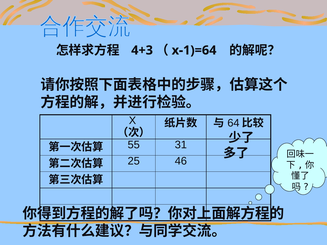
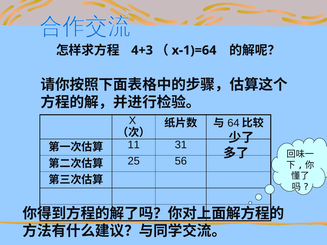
55: 55 -> 11
46: 46 -> 56
